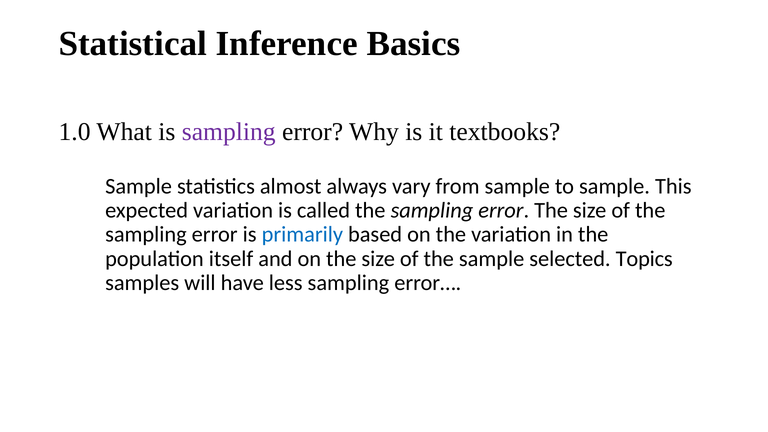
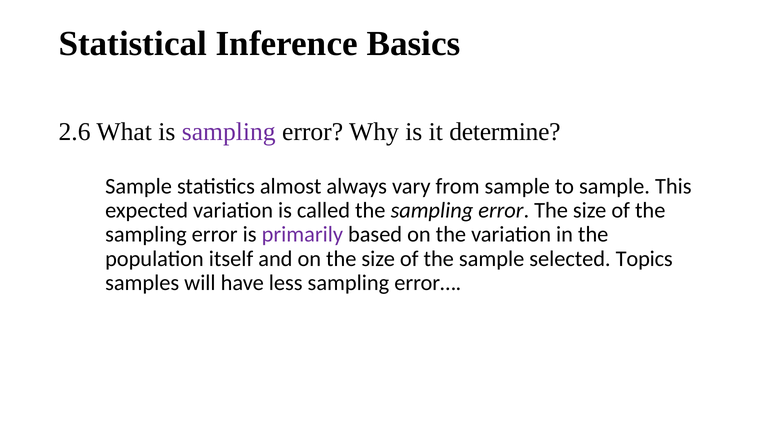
1.0: 1.0 -> 2.6
textbooks: textbooks -> determine
primarily colour: blue -> purple
